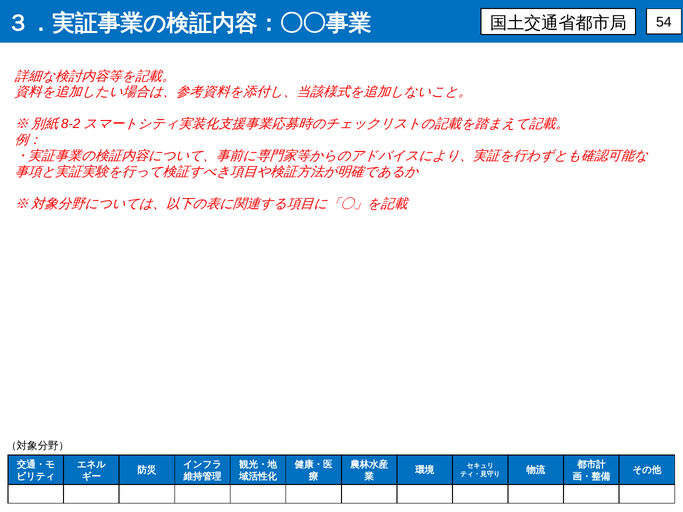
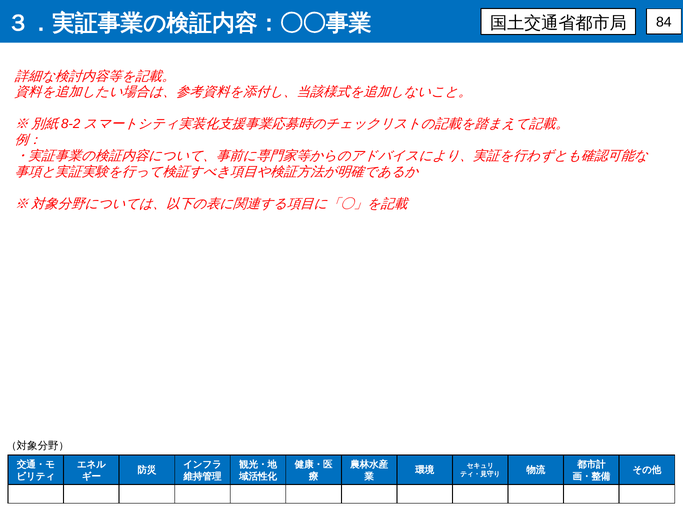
54: 54 -> 84
